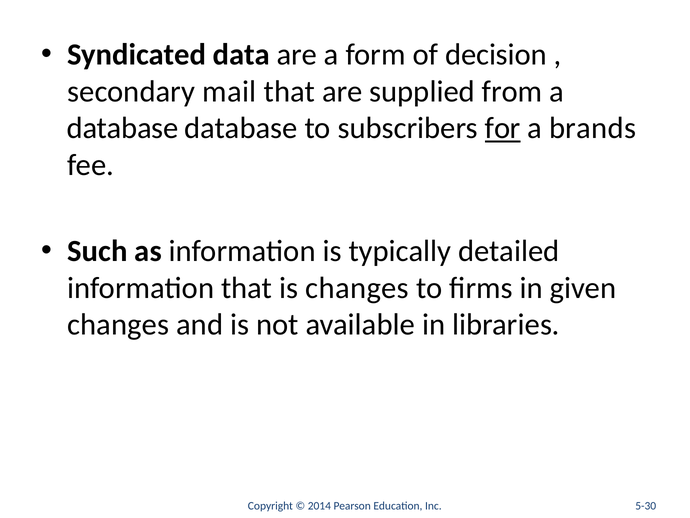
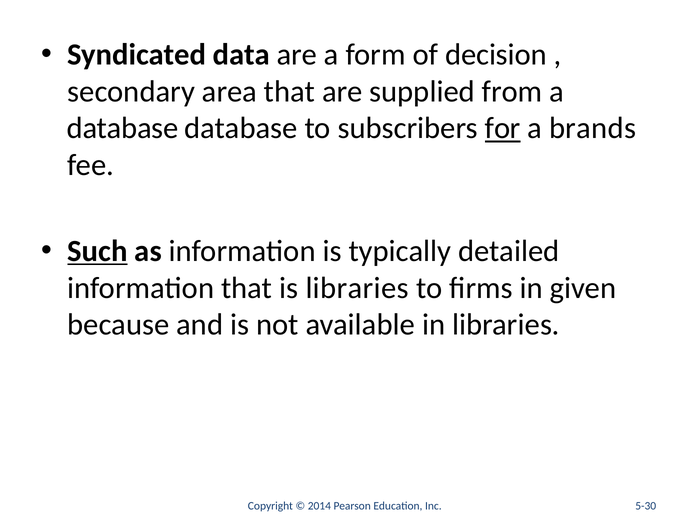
mail: mail -> area
Such underline: none -> present
is changes: changes -> libraries
changes at (118, 324): changes -> because
